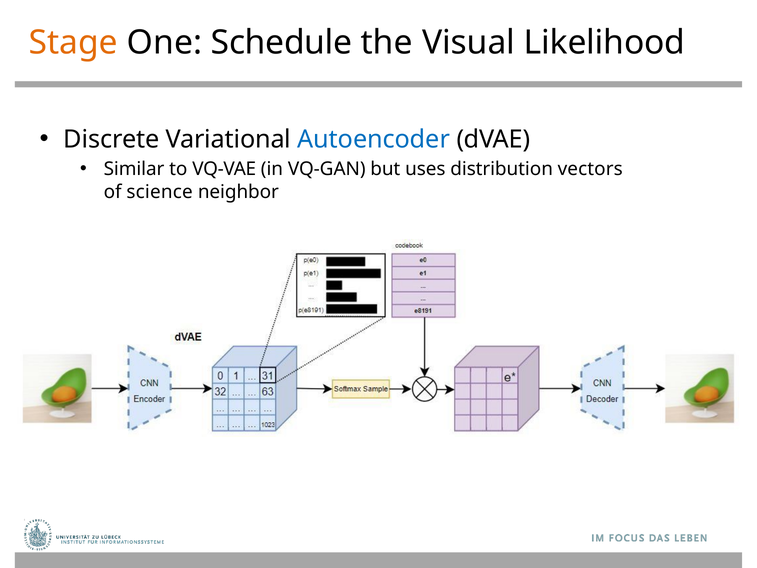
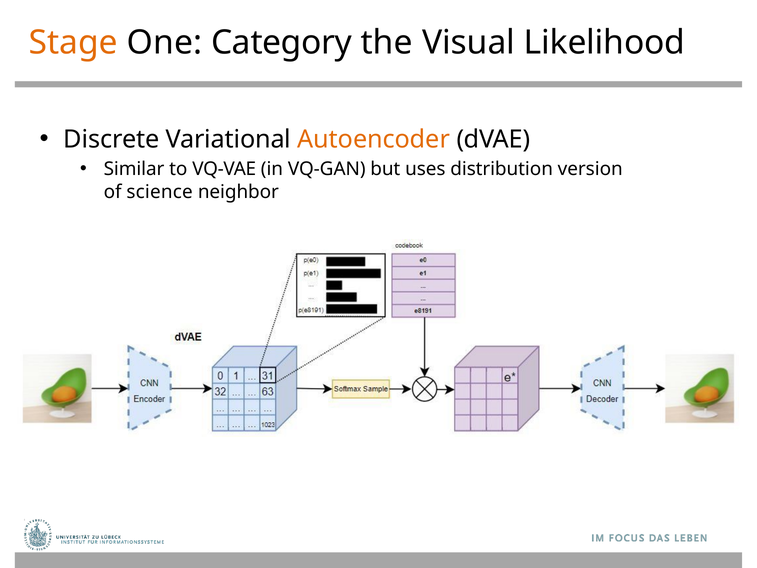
Schedule: Schedule -> Category
Autoencoder colour: blue -> orange
vectors: vectors -> version
